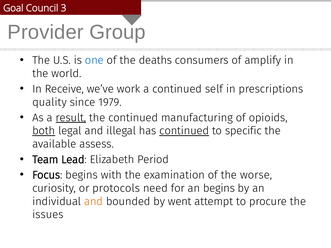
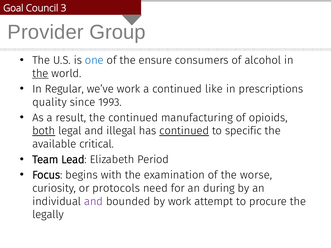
deaths: deaths -> ensure
amplify: amplify -> alcohol
the at (40, 74) underline: none -> present
Receive: Receive -> Regular
self: self -> like
1979: 1979 -> 1993
result underline: present -> none
assess: assess -> critical
an begins: begins -> during
and at (94, 202) colour: orange -> purple
by went: went -> work
issues: issues -> legally
